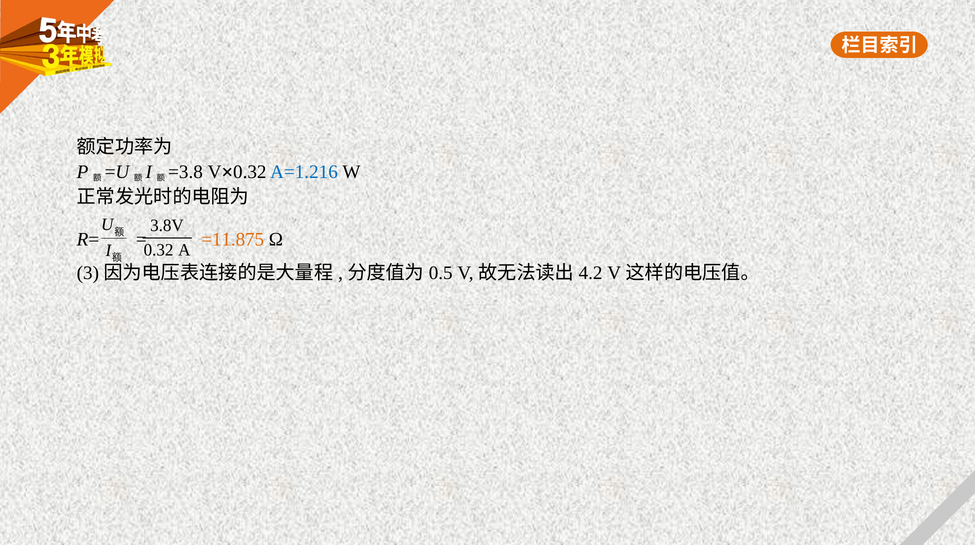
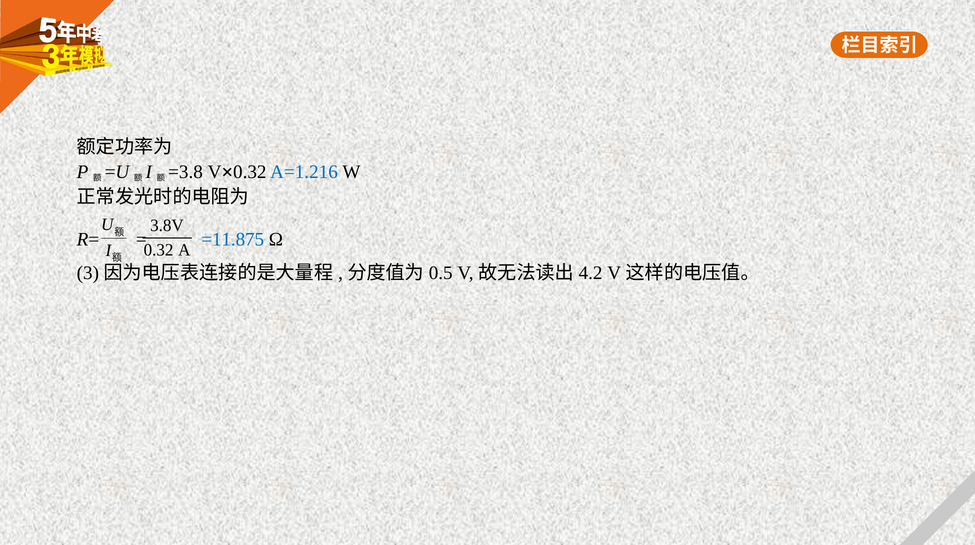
=11.875 colour: orange -> blue
